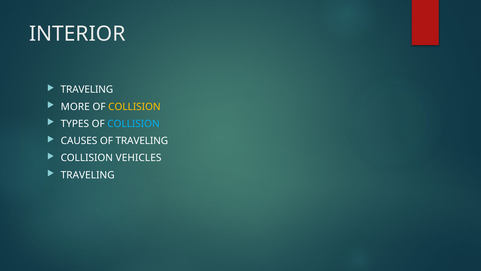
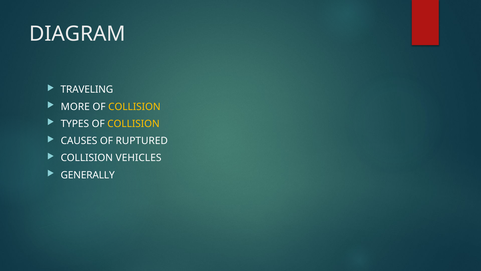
INTERIOR: INTERIOR -> DIAGRAM
COLLISION at (133, 124) colour: light blue -> yellow
OF TRAVELING: TRAVELING -> RUPTURED
TRAVELING at (88, 175): TRAVELING -> GENERALLY
